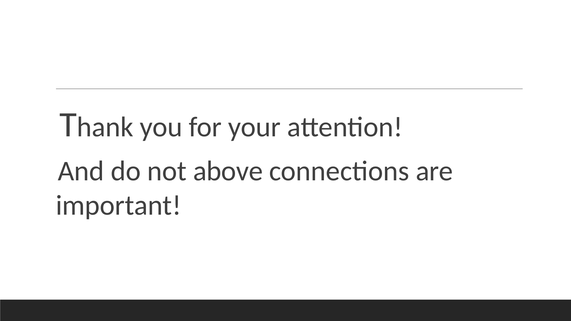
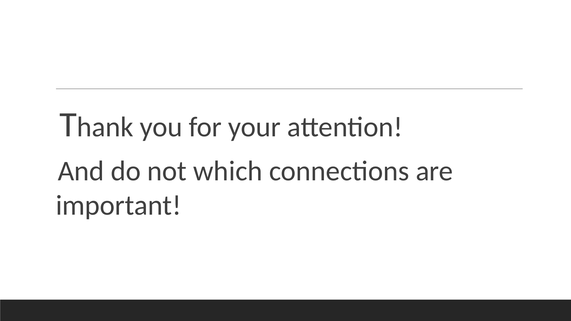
above: above -> which
